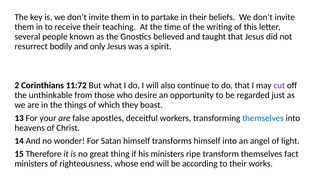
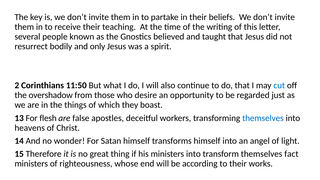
11:72: 11:72 -> 11:50
cut colour: purple -> blue
unthinkable: unthinkable -> overshadow
your: your -> flesh
ministers ripe: ripe -> into
